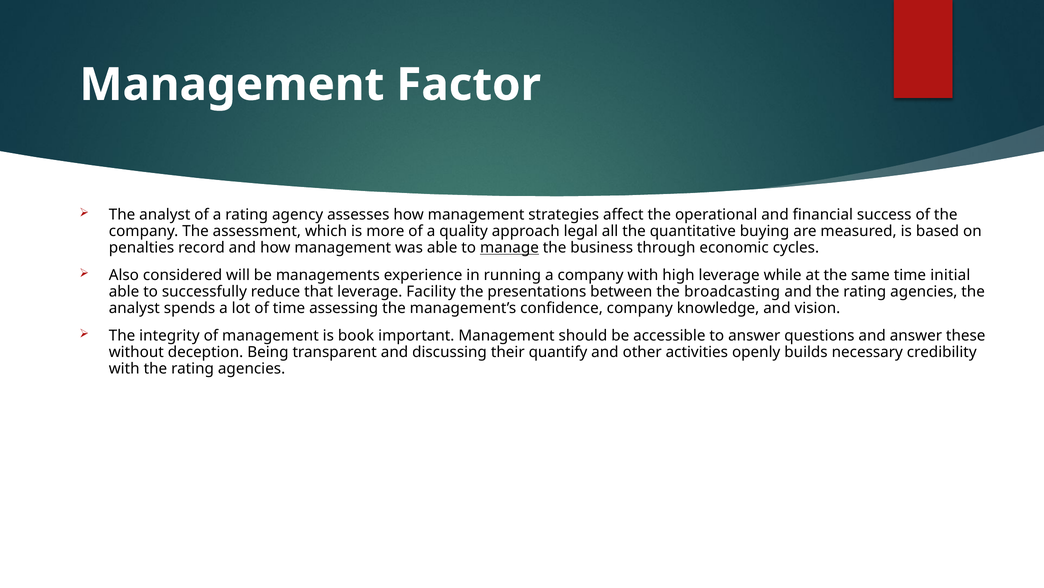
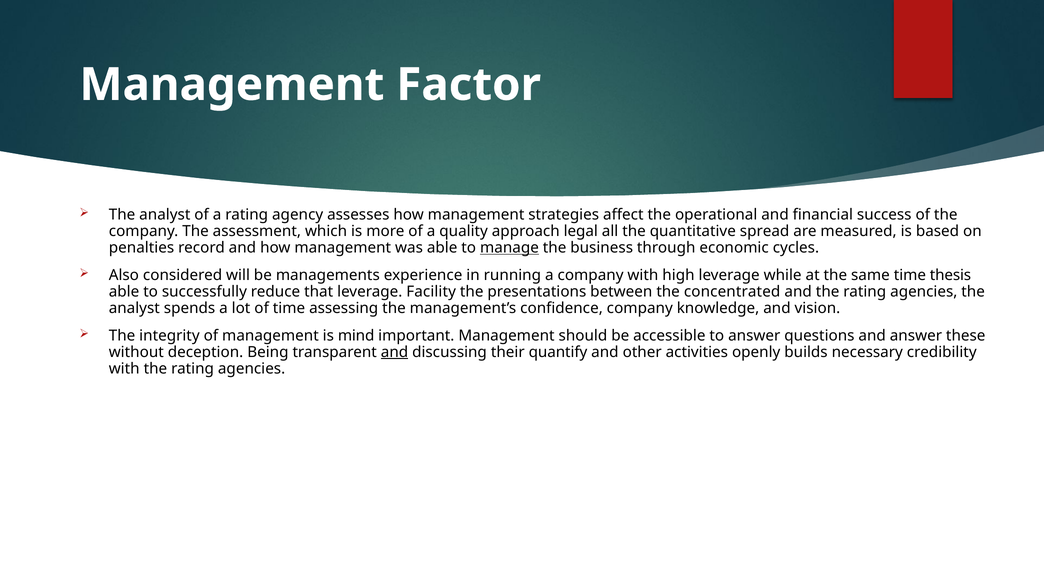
buying: buying -> spread
initial: initial -> thesis
broadcasting: broadcasting -> concentrated
book: book -> mind
and at (395, 352) underline: none -> present
